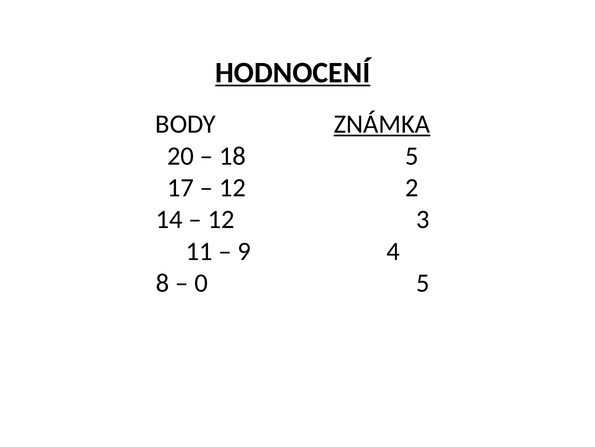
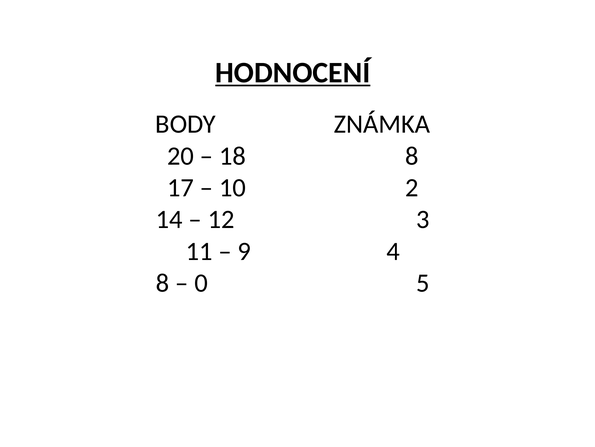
ZNÁMKA underline: present -> none
18 5: 5 -> 8
12 at (232, 187): 12 -> 10
